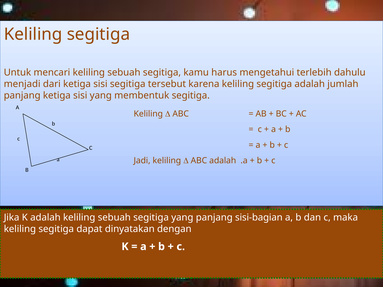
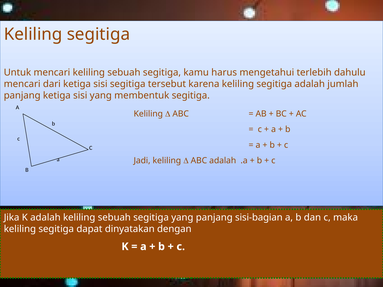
menjadi at (22, 84): menjadi -> mencari
